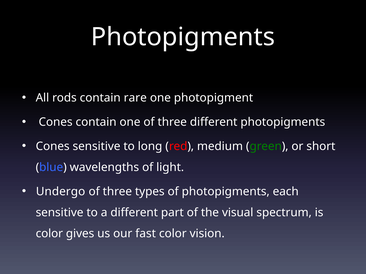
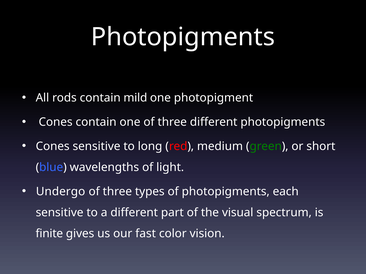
rare: rare -> mild
color at (49, 234): color -> finite
